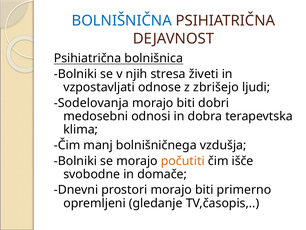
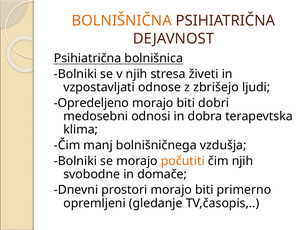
BOLNIŠNIČNA colour: blue -> orange
Sodelovanja: Sodelovanja -> Opredeljeno
čim išče: išče -> njih
